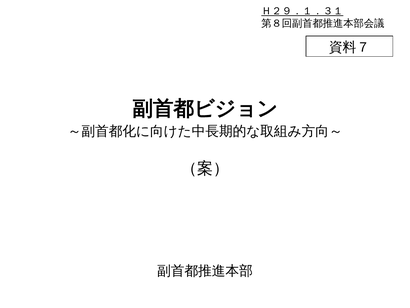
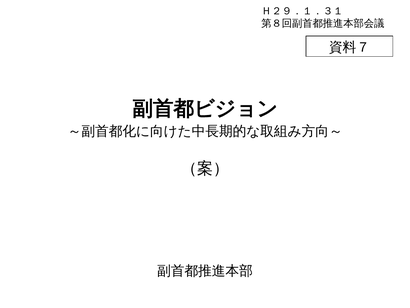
Ｈ２９．１．３１ underline: present -> none
